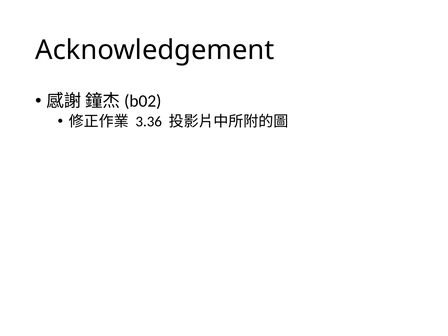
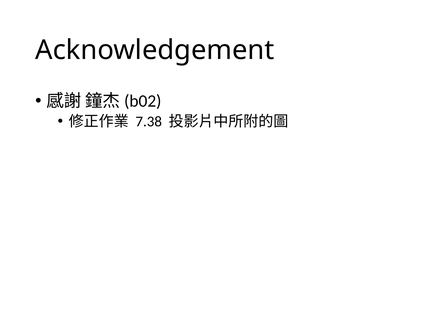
3.36: 3.36 -> 7.38
